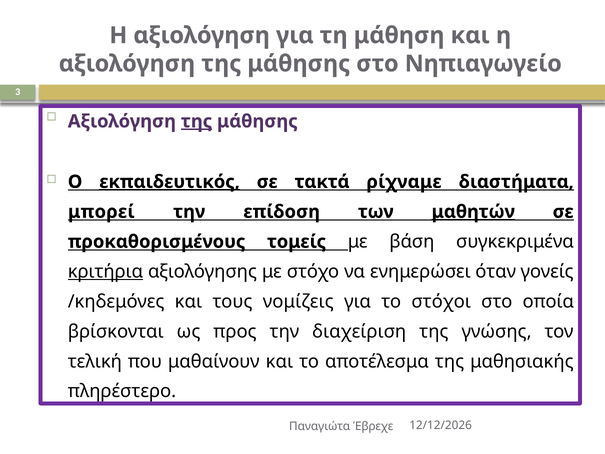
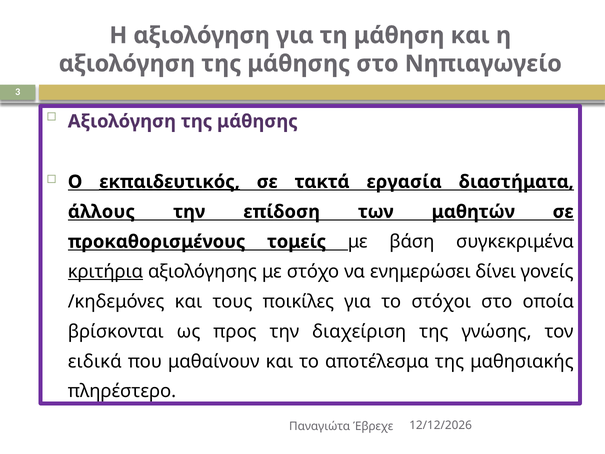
της at (197, 121) underline: present -> none
ρίχναμε: ρίχναμε -> εργασία
μπορεί: μπορεί -> άλλους
μαθητών underline: present -> none
όταν: όταν -> δίνει
νομίζεις: νομίζεις -> ποικίλες
τελική: τελική -> ειδικά
